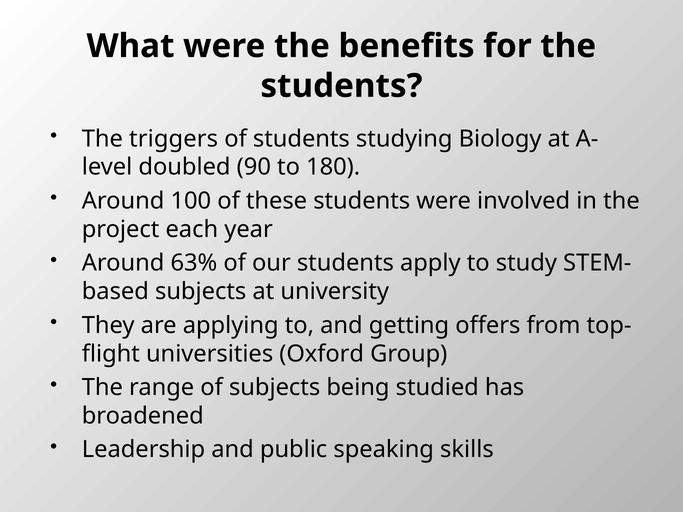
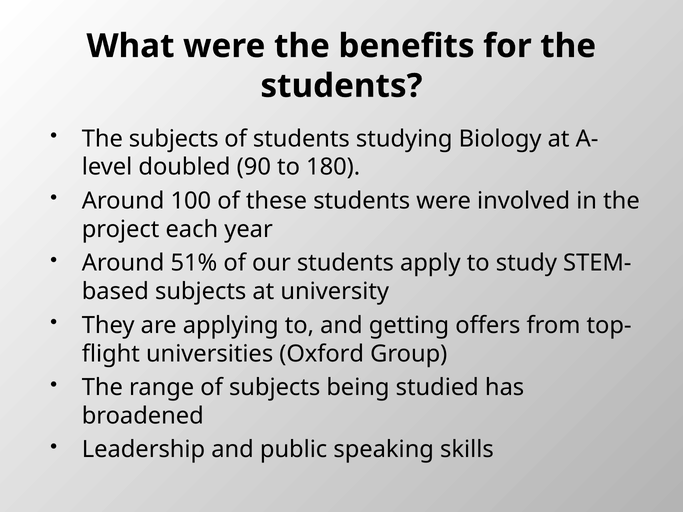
The triggers: triggers -> subjects
63%: 63% -> 51%
